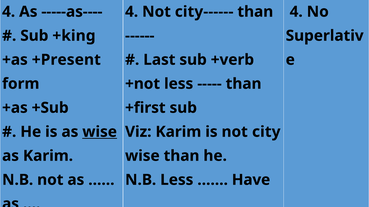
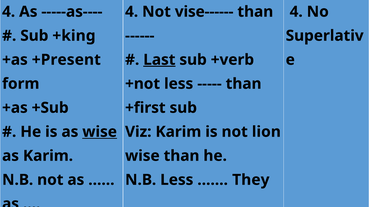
city------: city------ -> vise------
Last underline: none -> present
city: city -> lion
Have: Have -> They
